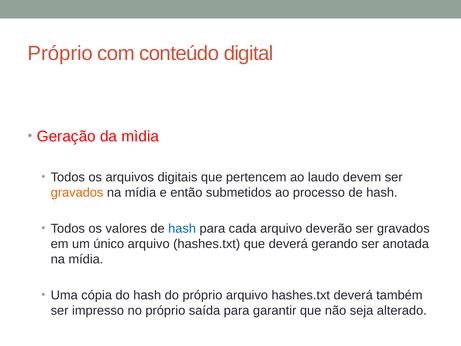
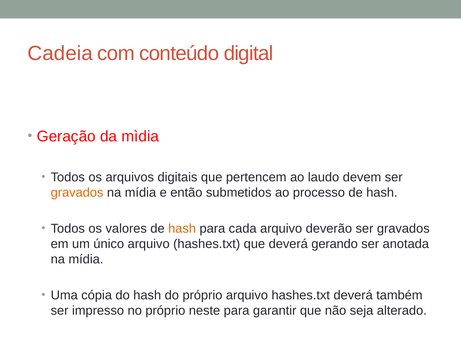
Próprio at (60, 53): Próprio -> Cadeia
hash at (182, 228) colour: blue -> orange
saída: saída -> neste
